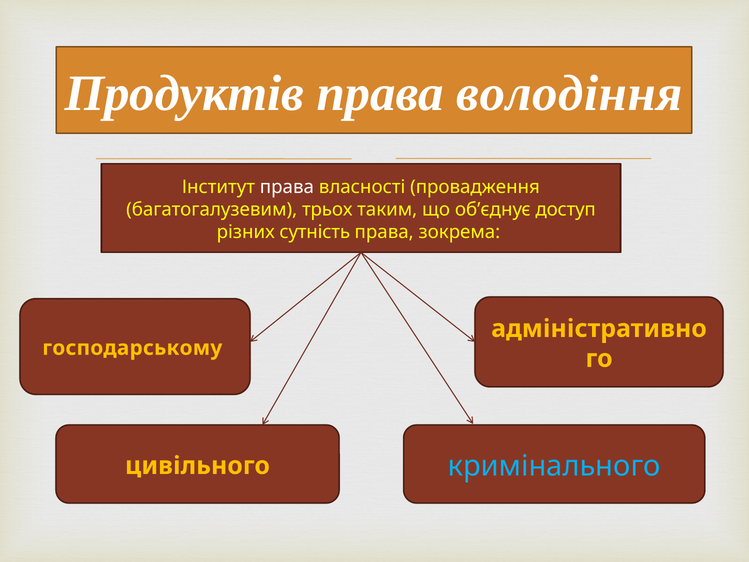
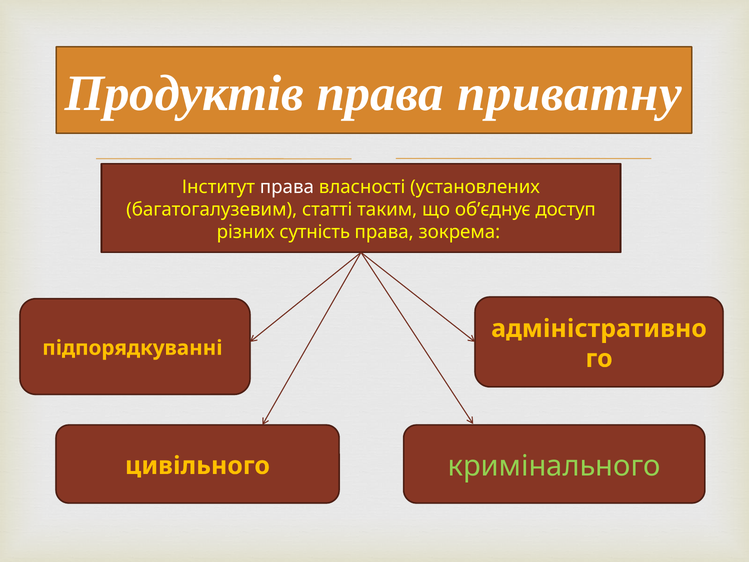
володіння: володіння -> приватну
провадження: провадження -> установлених
трьох: трьох -> статті
господарському: господарському -> підпорядкуванні
кримінального colour: light blue -> light green
